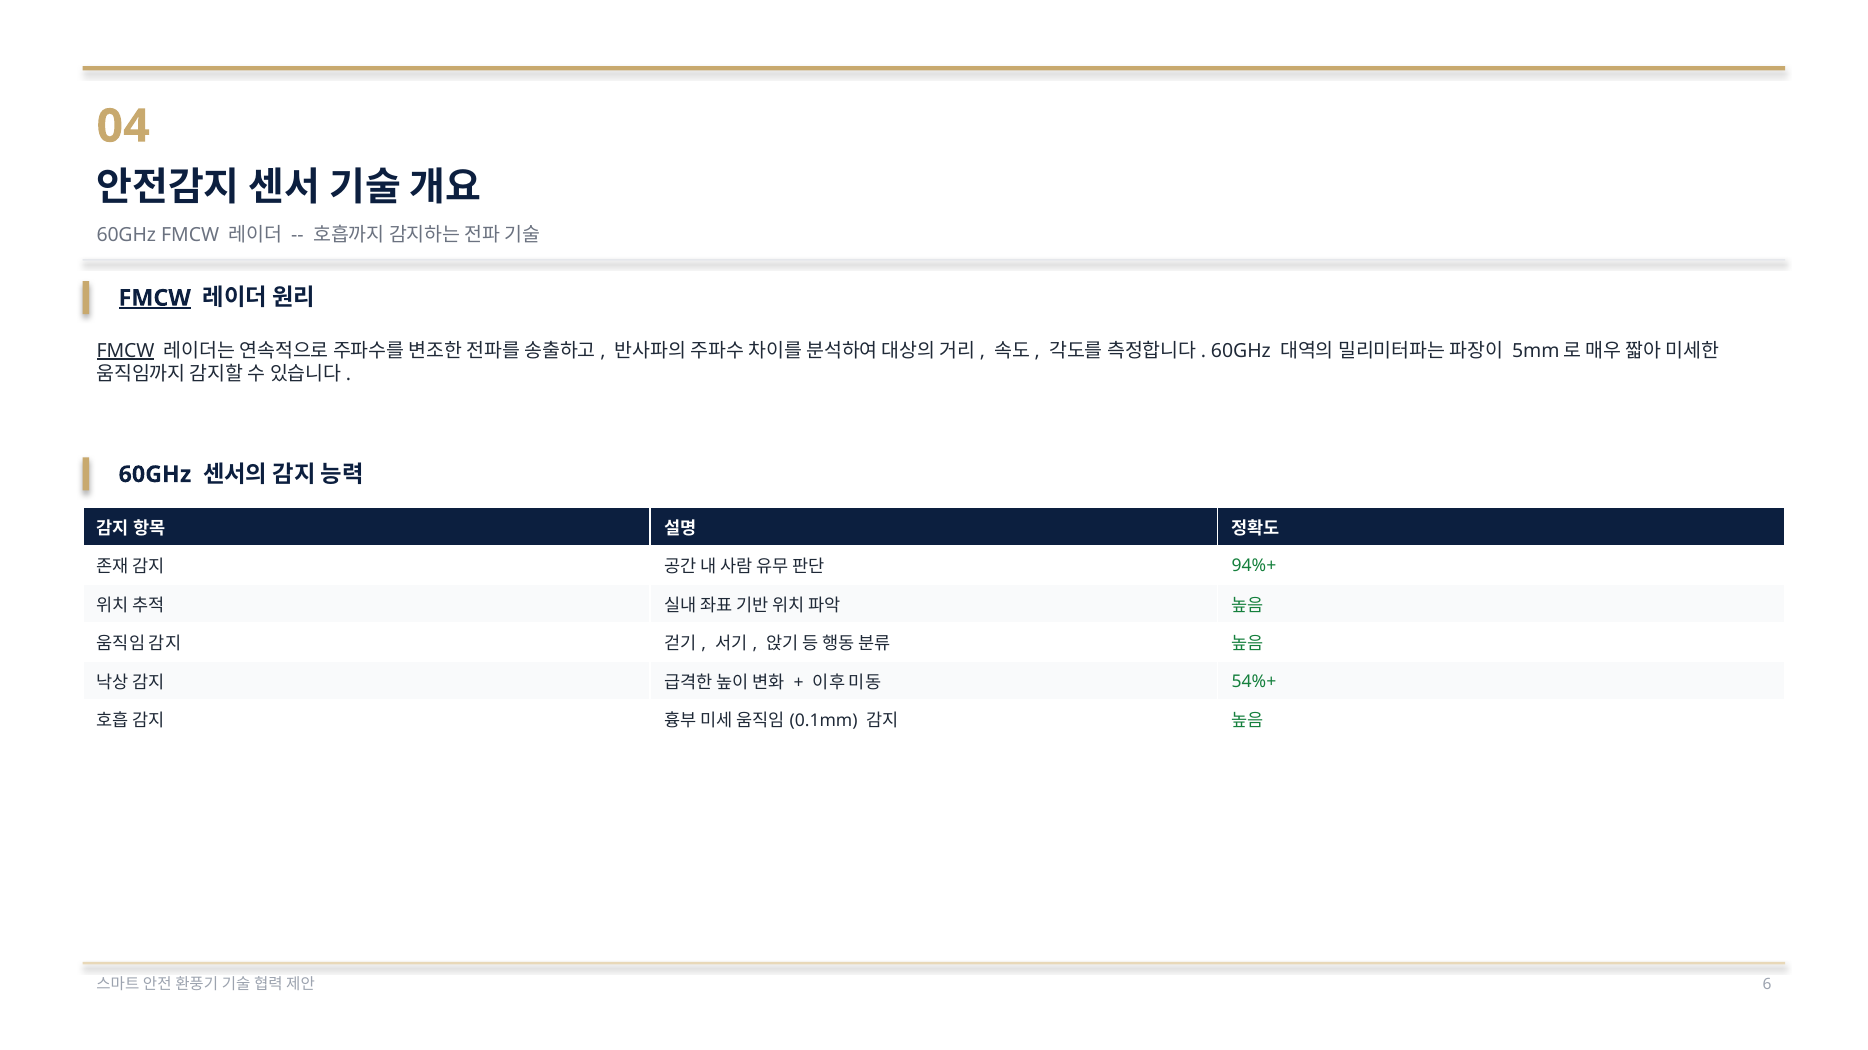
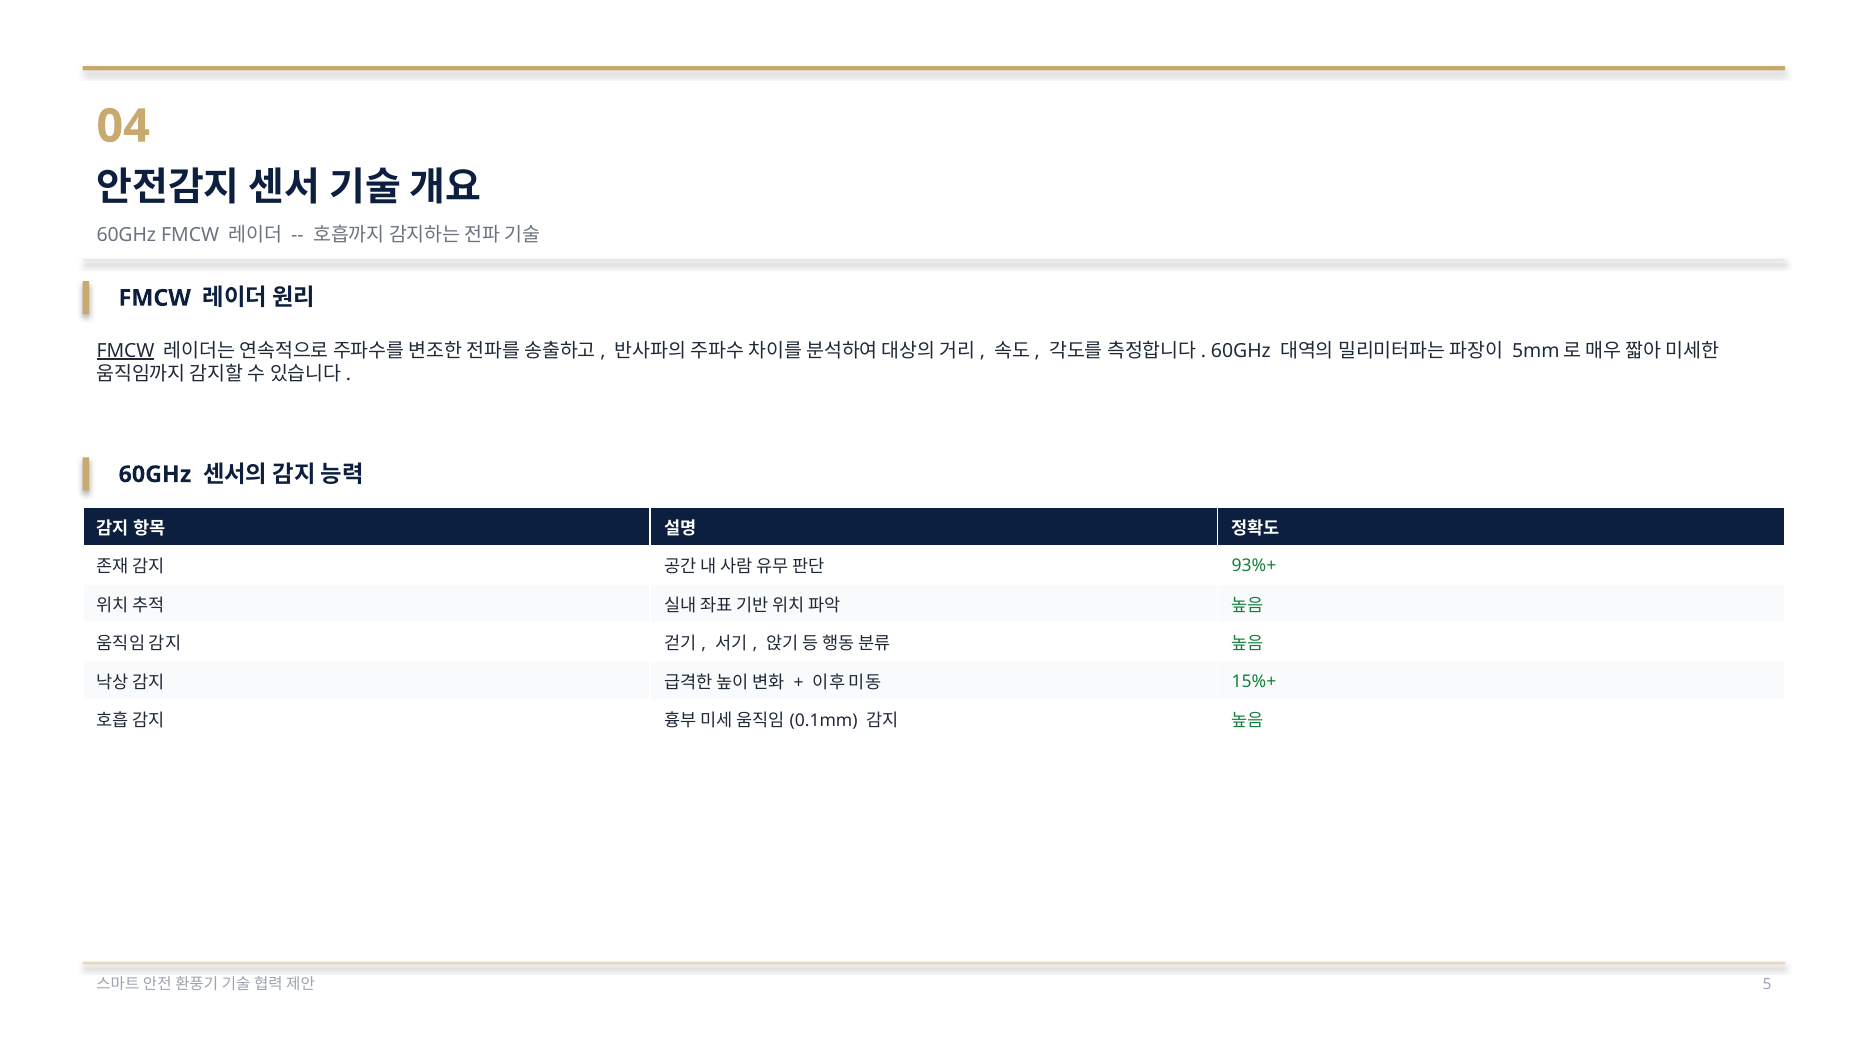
FMCW at (155, 298) underline: present -> none
94%+: 94%+ -> 93%+
54%+: 54%+ -> 15%+
6: 6 -> 5
